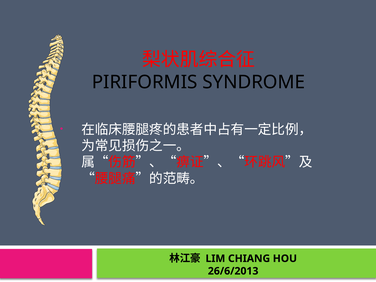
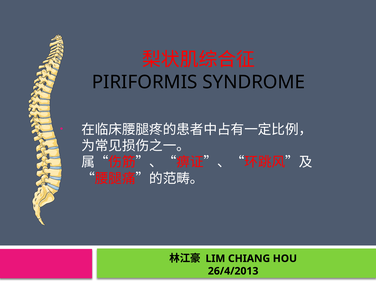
26/6/2013: 26/6/2013 -> 26/4/2013
